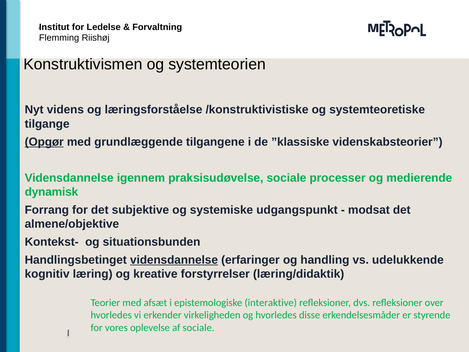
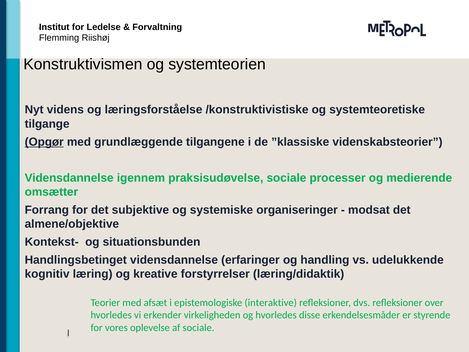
dynamisk: dynamisk -> omsætter
udgangspunkt: udgangspunkt -> organiseringer
vidensdannelse at (174, 260) underline: present -> none
